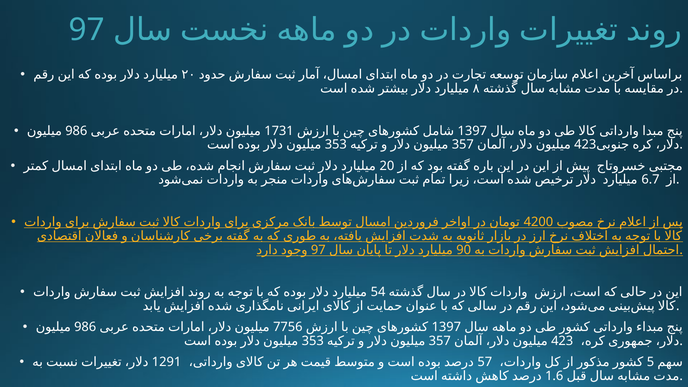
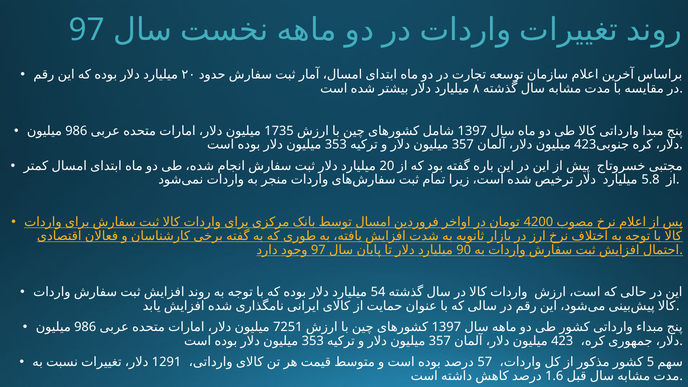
1731: 1731 -> 1735
6.7: 6.7 -> 5.8
7756: 7756 -> 7251
